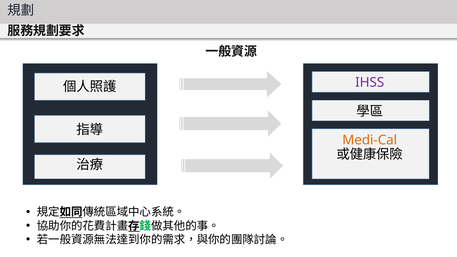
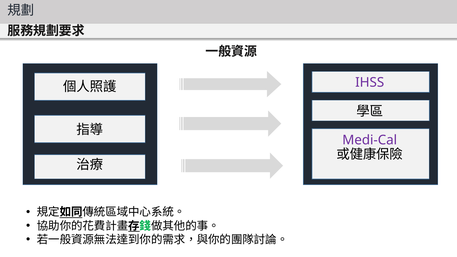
Medi-Cal colour: orange -> purple
